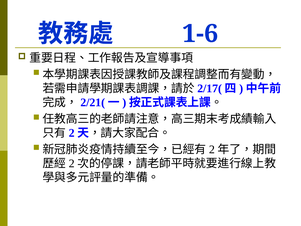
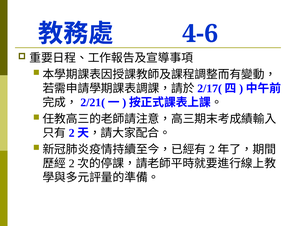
1-6: 1-6 -> 4-6
